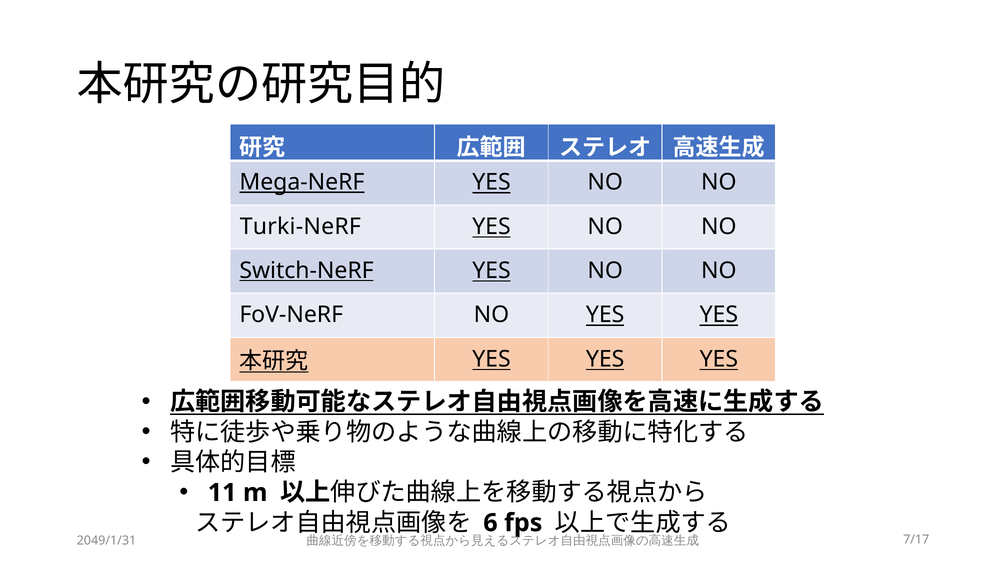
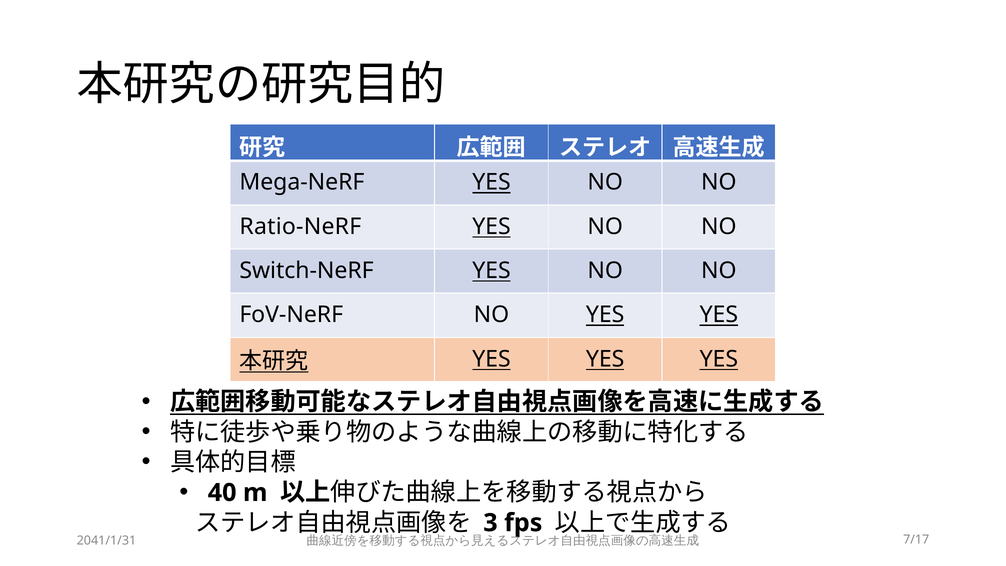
Mega-NeRF underline: present -> none
Turki-NeRF: Turki-NeRF -> Ratio-NeRF
Switch-NeRF underline: present -> none
11: 11 -> 40
6: 6 -> 3
2049/1/31: 2049/1/31 -> 2041/1/31
